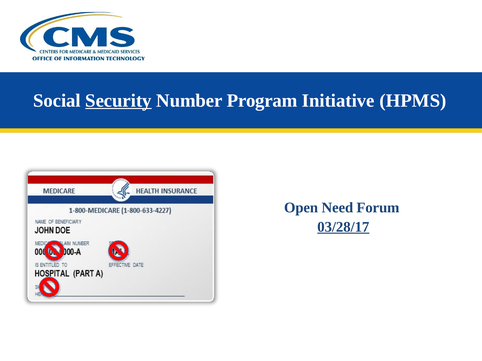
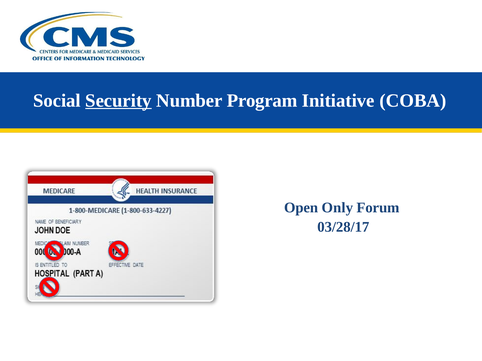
HPMS: HPMS -> COBA
Need: Need -> Only
03/28/17 underline: present -> none
